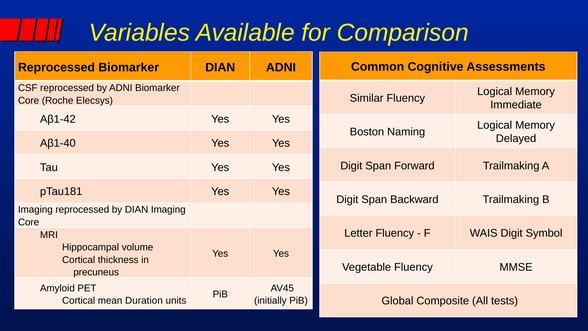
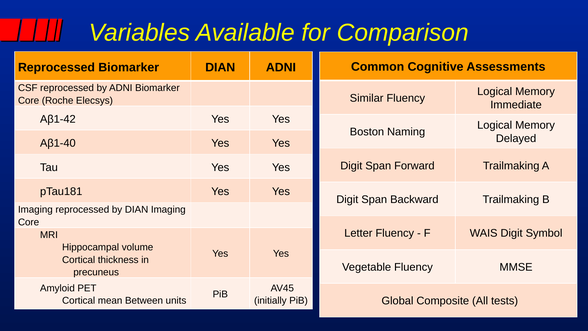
Duration: Duration -> Between
